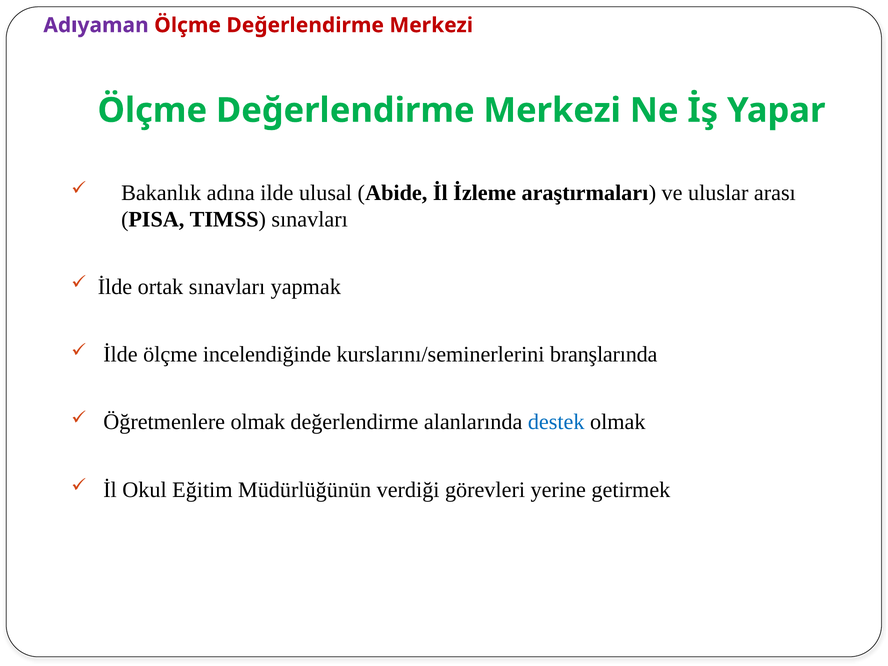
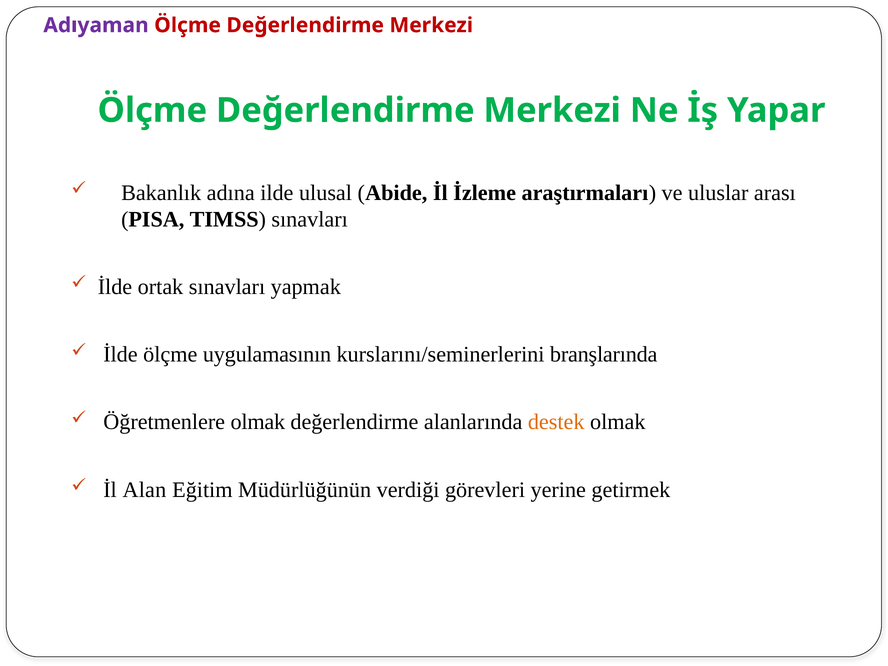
incelendiğinde: incelendiğinde -> uygulamasının
destek colour: blue -> orange
Okul: Okul -> Alan
